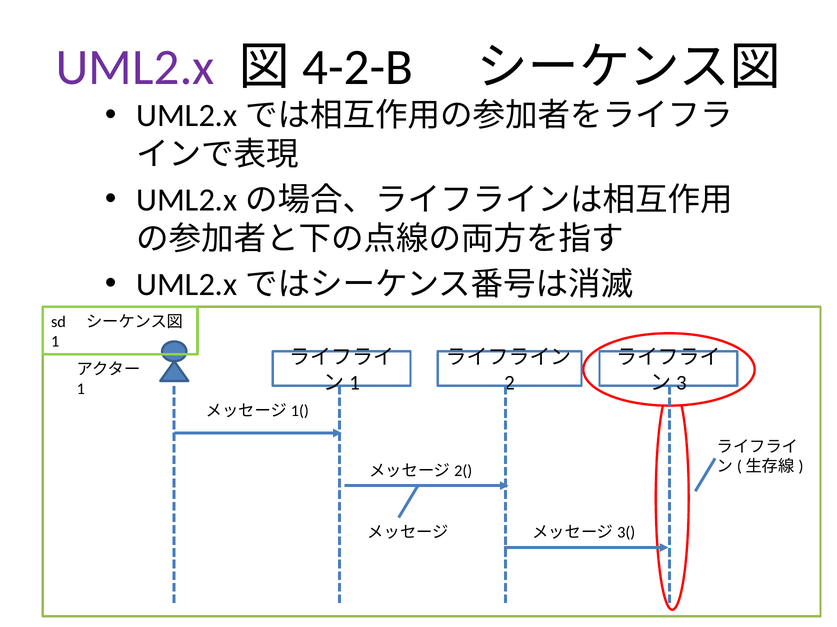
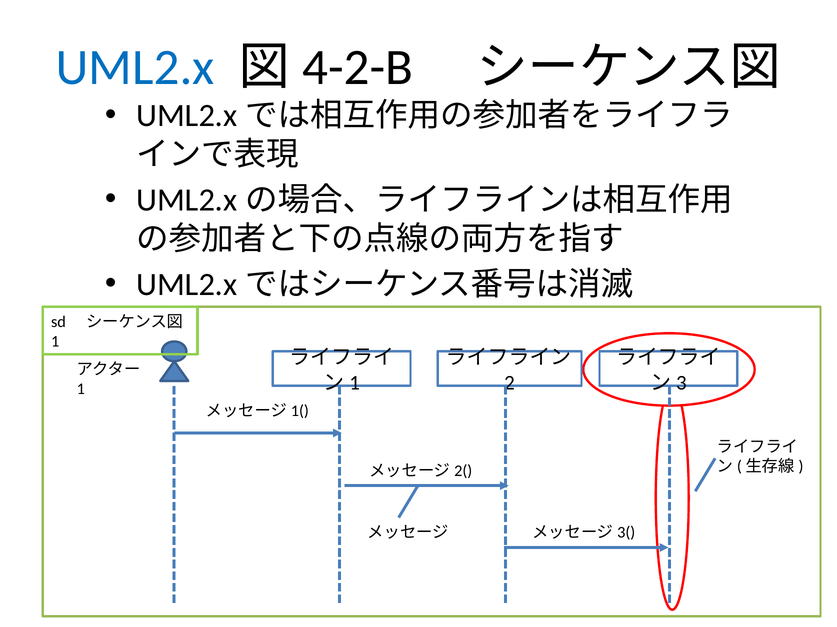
UML2.x colour: purple -> blue
